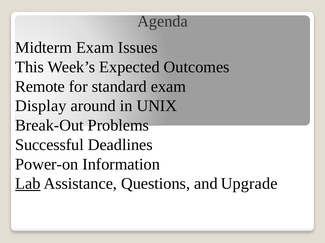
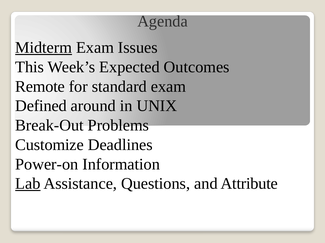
Midterm underline: none -> present
Display: Display -> Defined
Successful: Successful -> Customize
Upgrade: Upgrade -> Attribute
